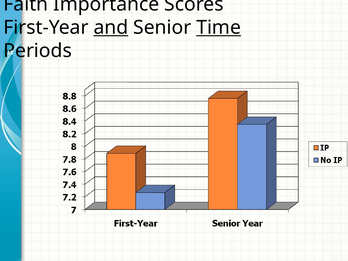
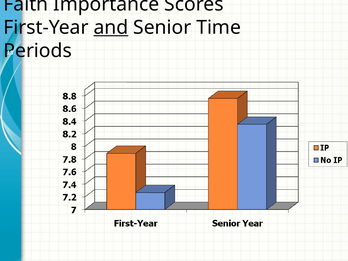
Time underline: present -> none
